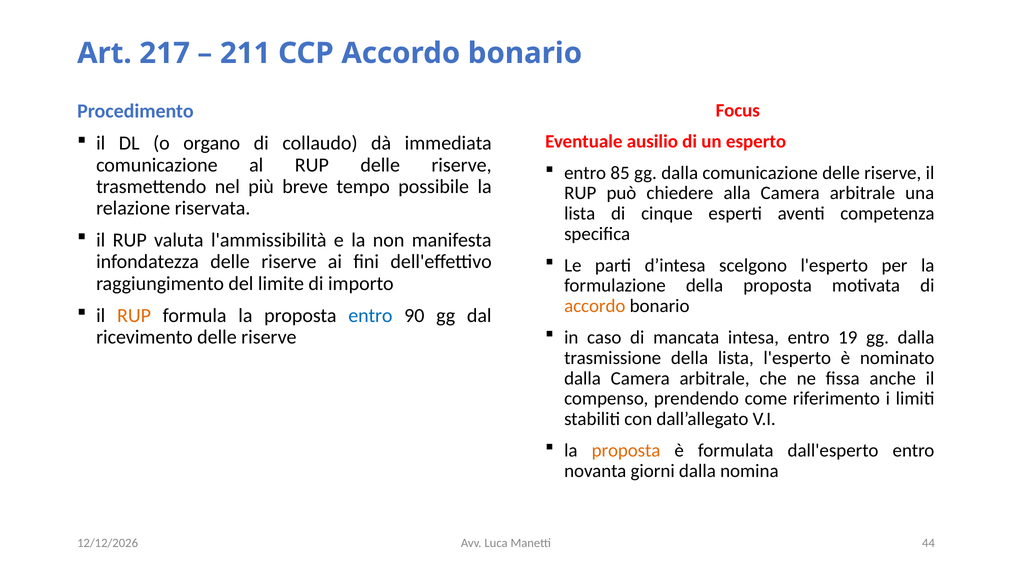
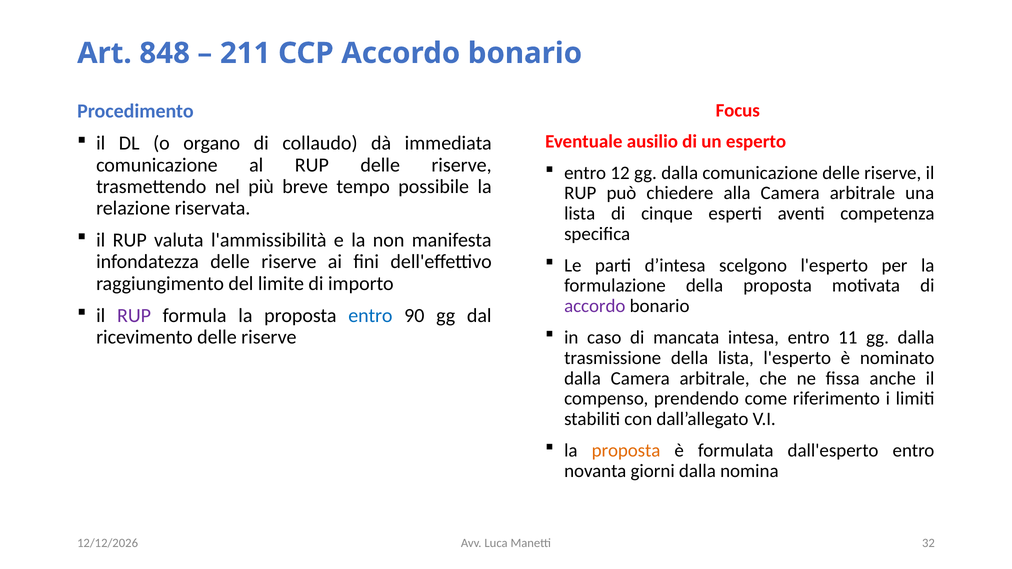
217: 217 -> 848
85: 85 -> 12
accordo at (595, 306) colour: orange -> purple
RUP at (134, 316) colour: orange -> purple
19: 19 -> 11
44: 44 -> 32
